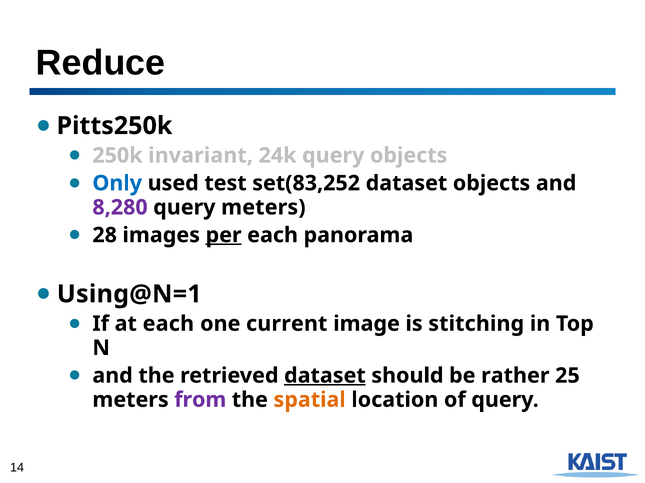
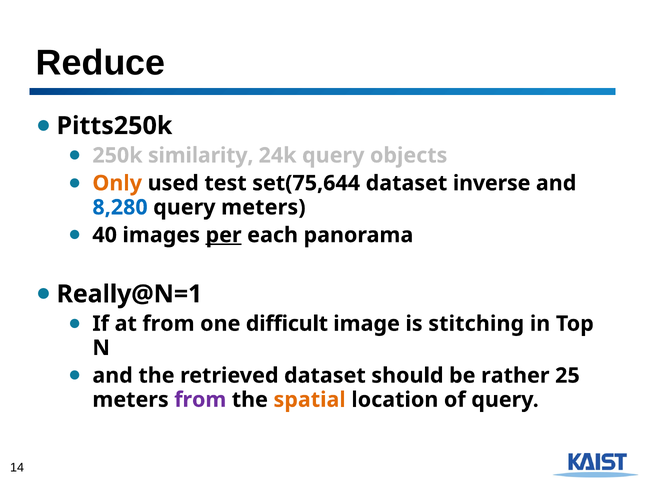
invariant: invariant -> similarity
Only colour: blue -> orange
set(83,252: set(83,252 -> set(75,644
dataset objects: objects -> inverse
8,280 colour: purple -> blue
28: 28 -> 40
Using@N=1: Using@N=1 -> Really@N=1
at each: each -> from
current: current -> difficult
dataset at (325, 376) underline: present -> none
